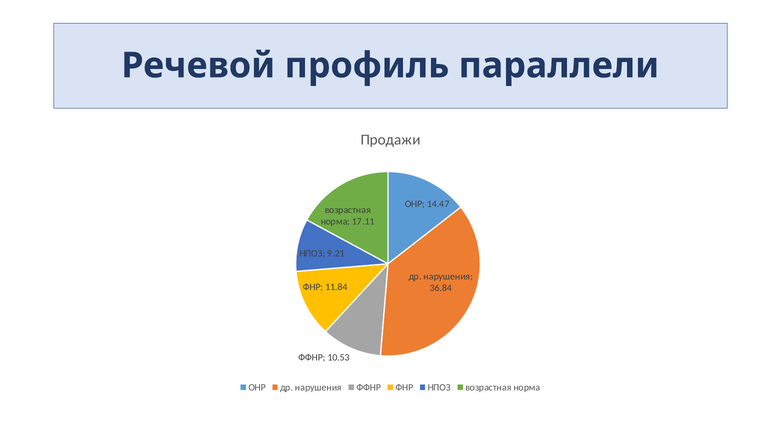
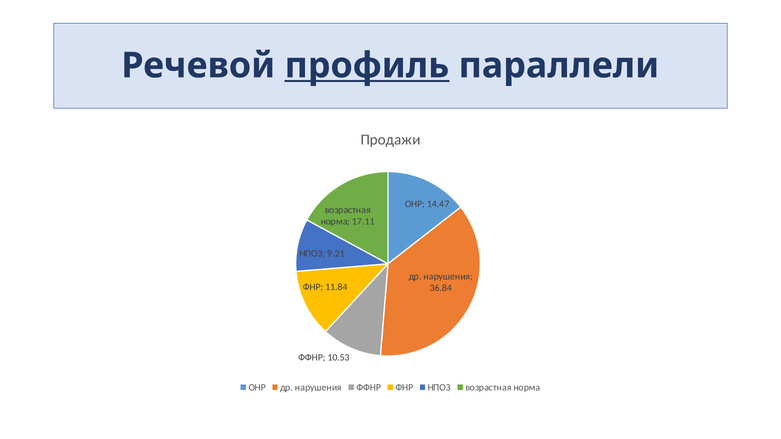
профиль underline: none -> present
